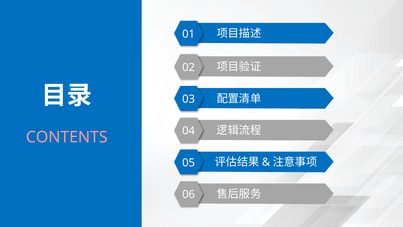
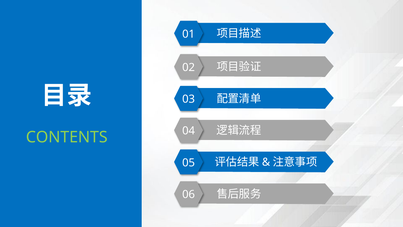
CONTENTS colour: pink -> light green
